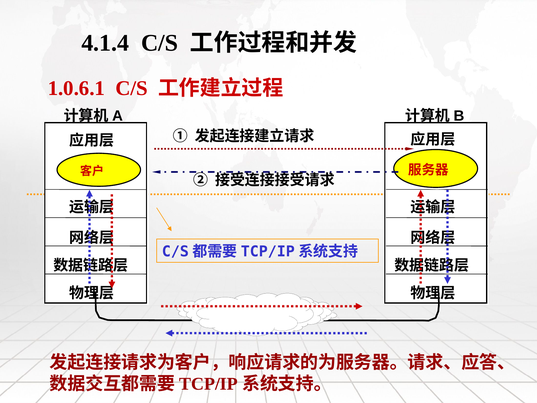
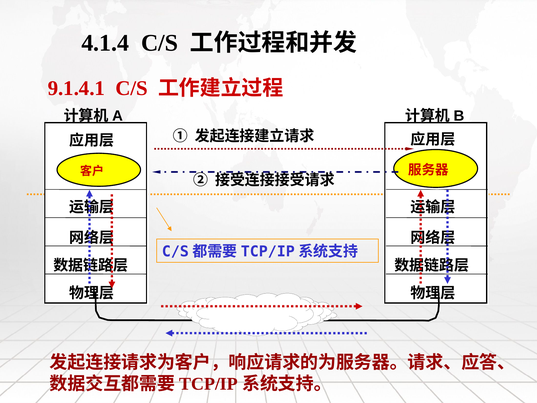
1.0.6.1: 1.0.6.1 -> 9.1.4.1
